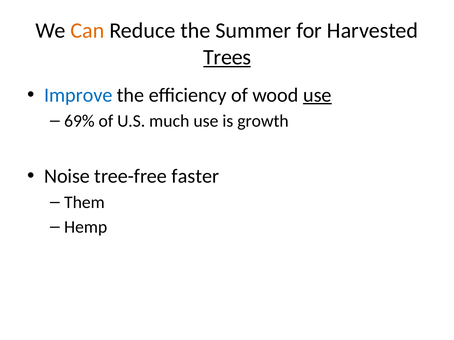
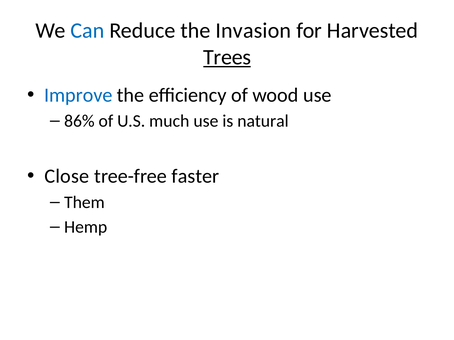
Can colour: orange -> blue
Summer: Summer -> Invasion
use at (317, 95) underline: present -> none
69%: 69% -> 86%
growth: growth -> natural
Noise: Noise -> Close
